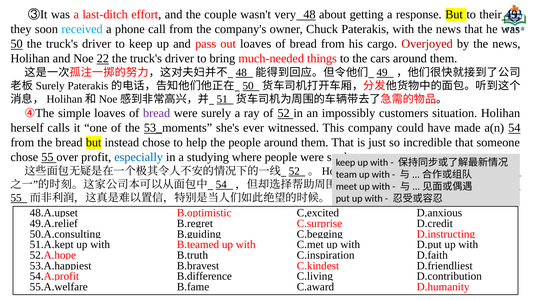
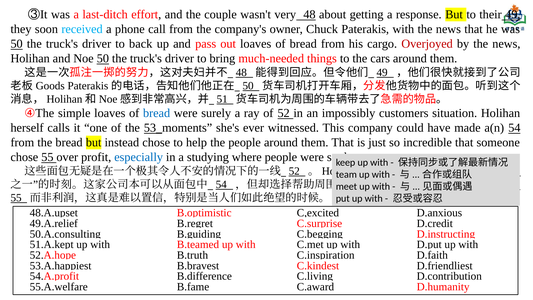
to keep: keep -> back
Noe 22: 22 -> 50
Surely at (50, 86): Surely -> Goods
bread at (157, 113) colour: purple -> blue
